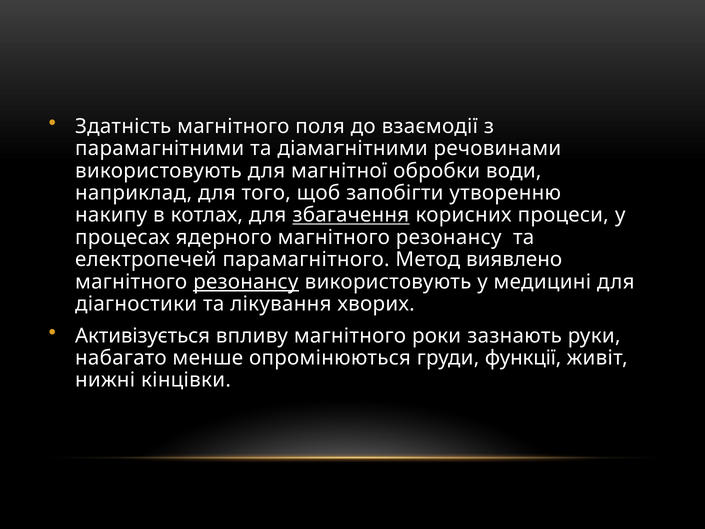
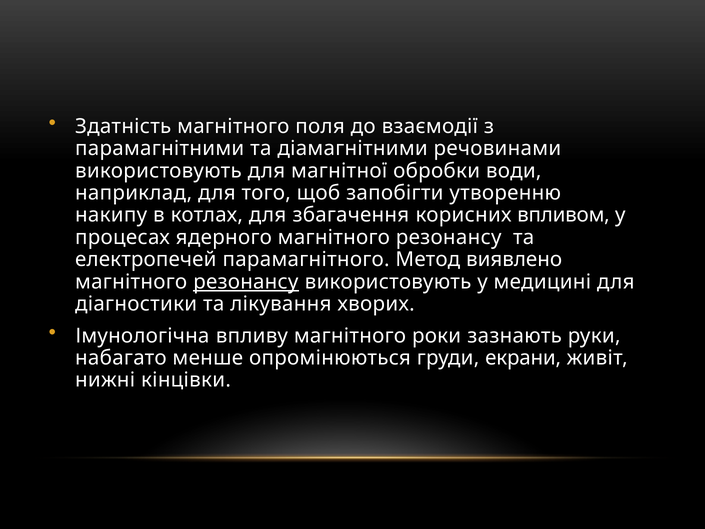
збагачення underline: present -> none
процеси: процеси -> впливом
Активізується: Активізується -> Імунологічна
функції: функції -> екрани
